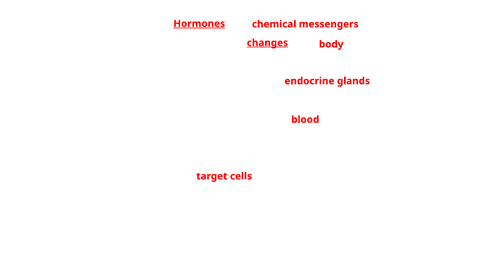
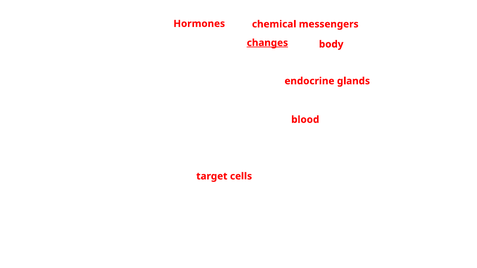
Hormones underline: present -> none
